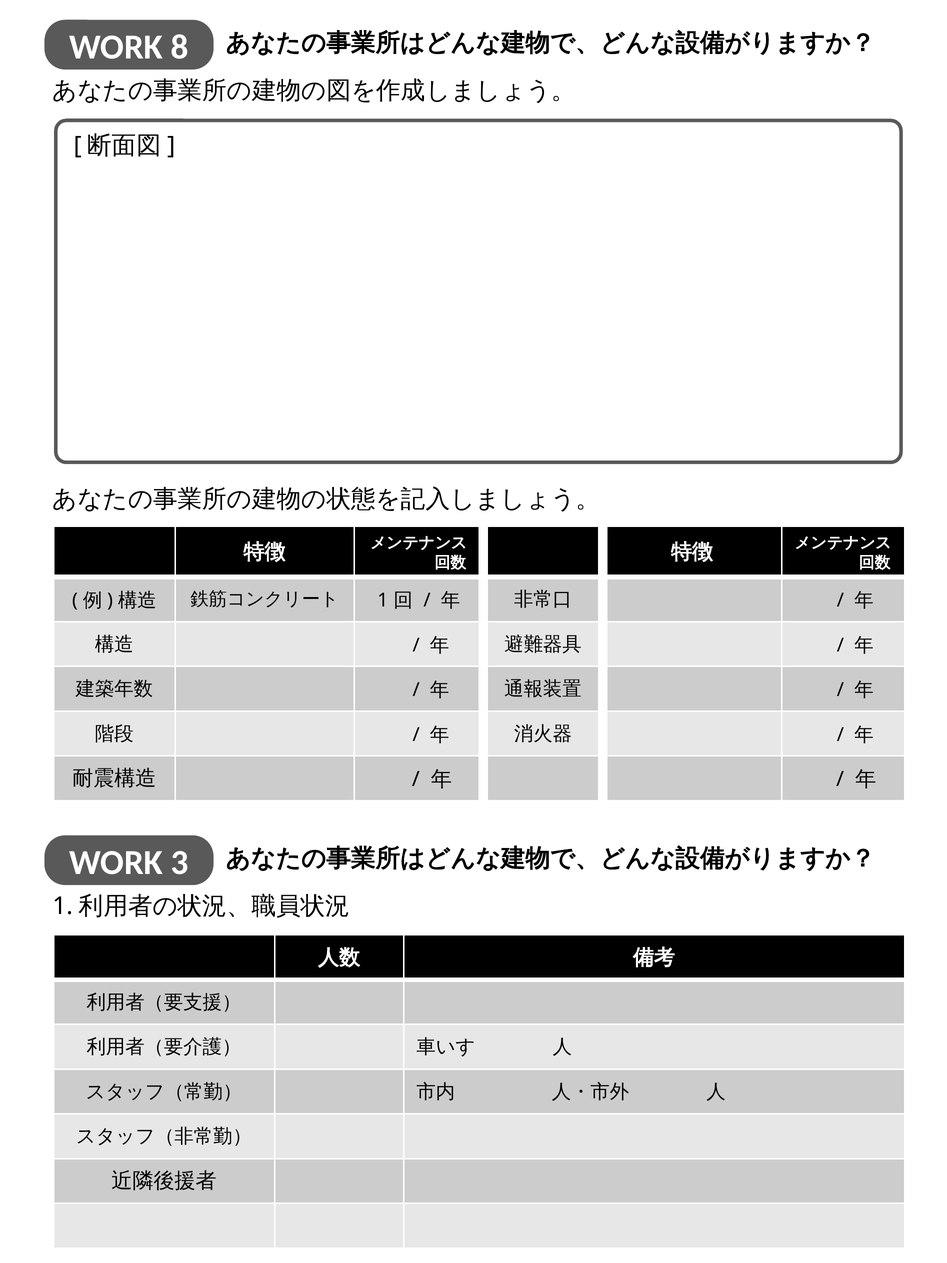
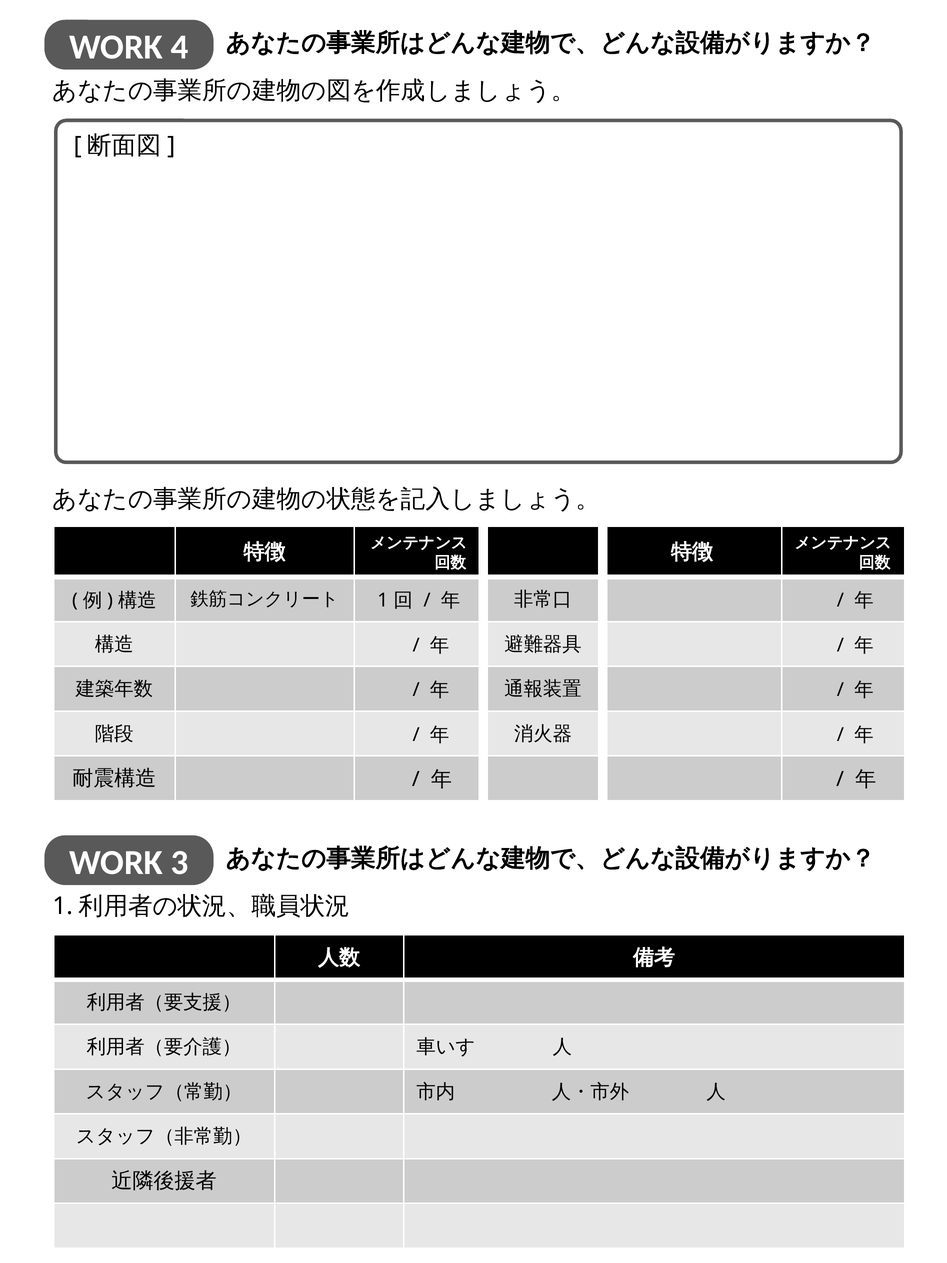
8: 8 -> 4
